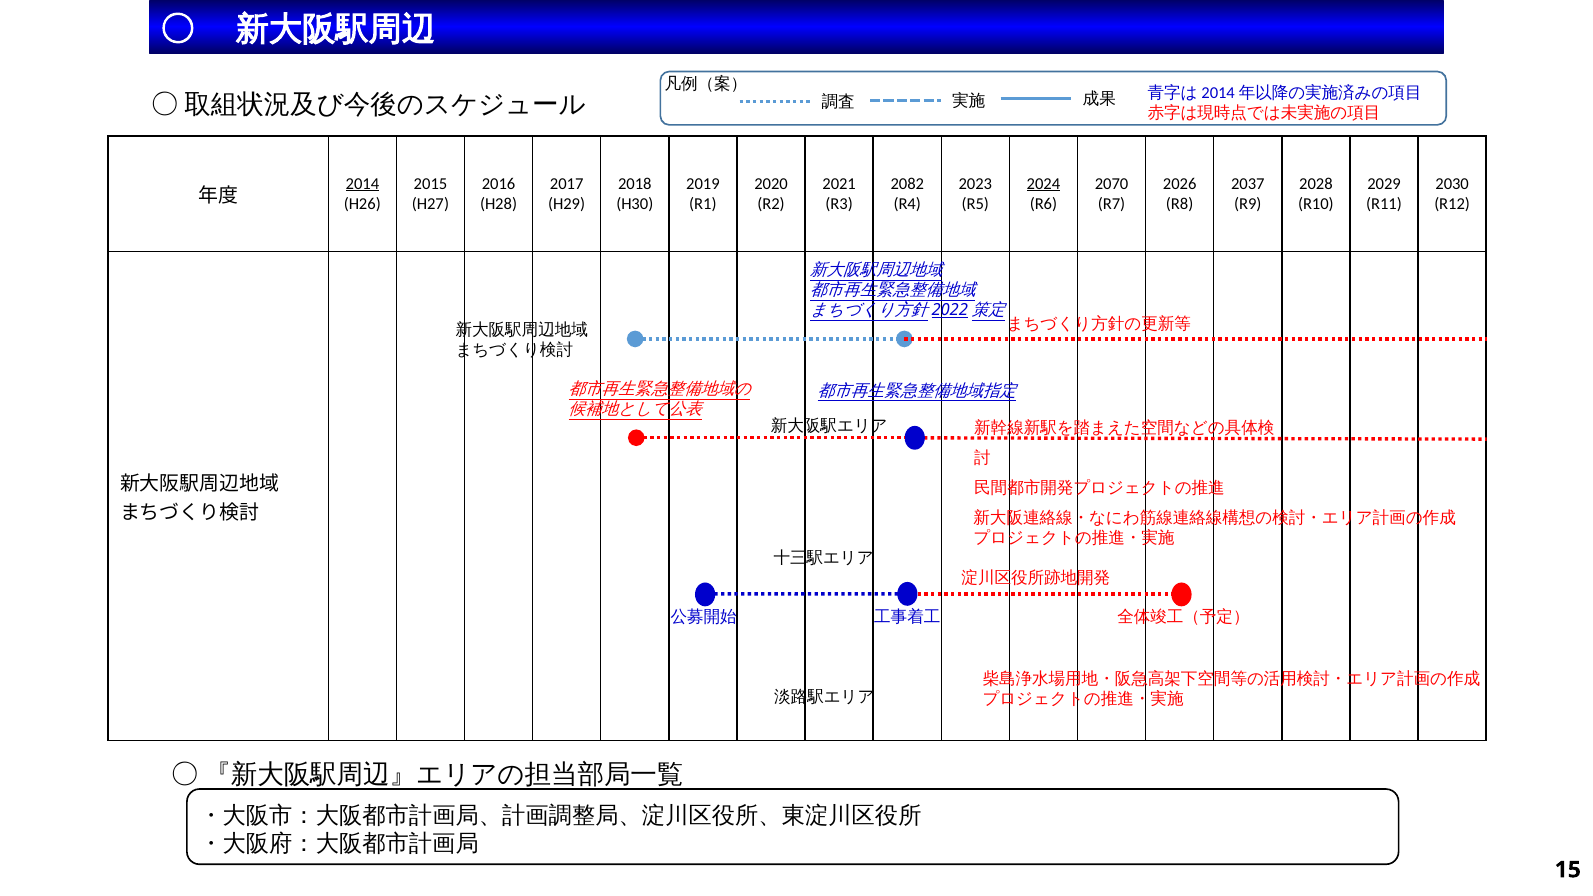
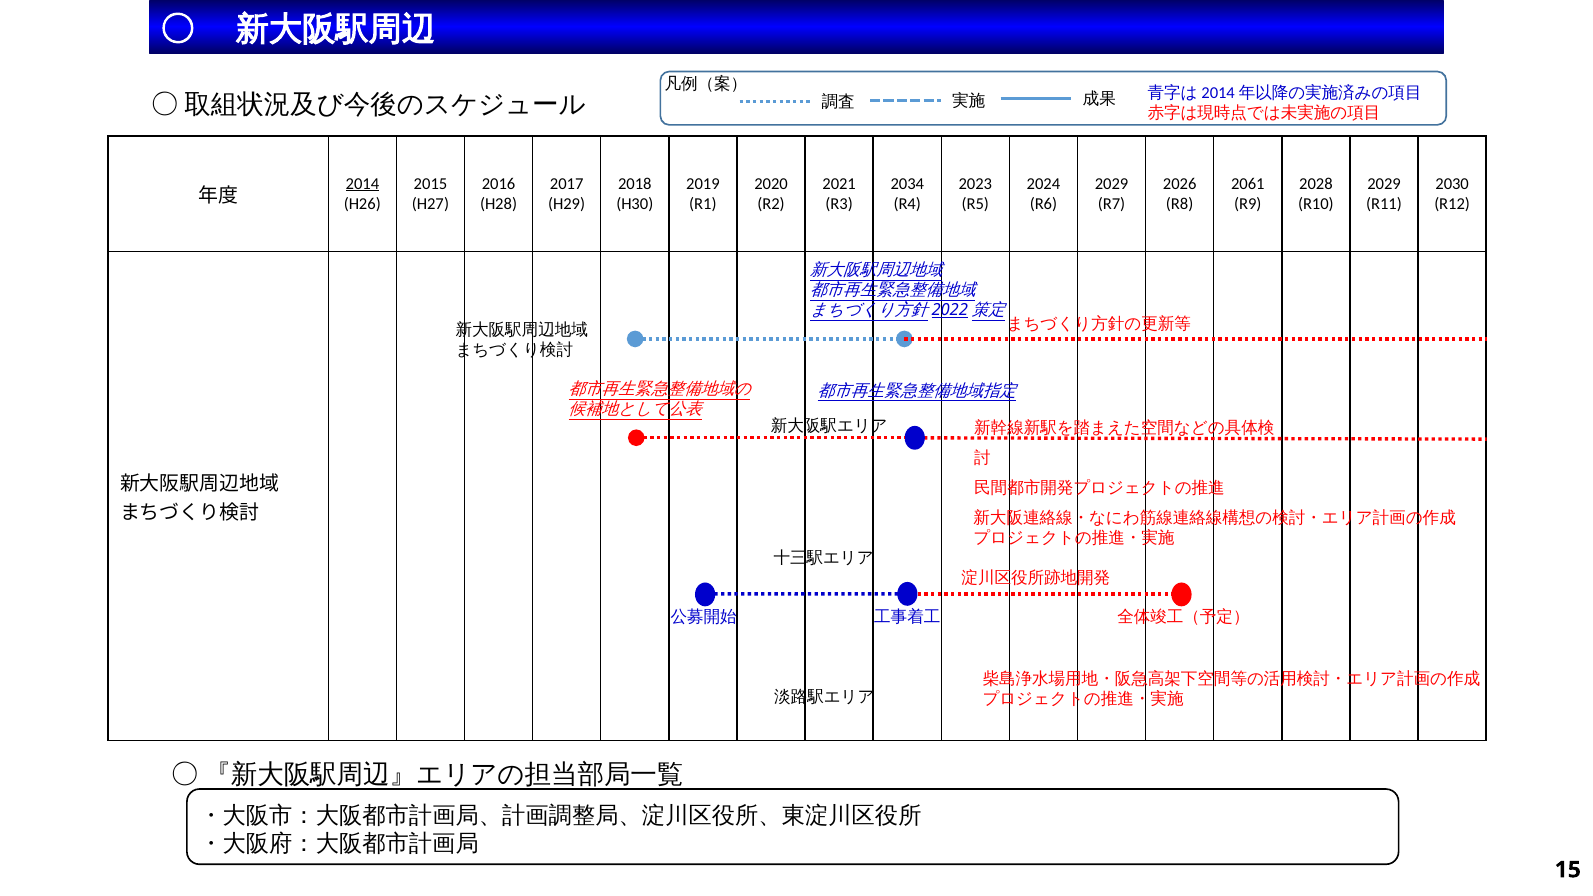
2082: 2082 -> 2034
2024 underline: present -> none
2070 at (1112, 184): 2070 -> 2029
2037: 2037 -> 2061
